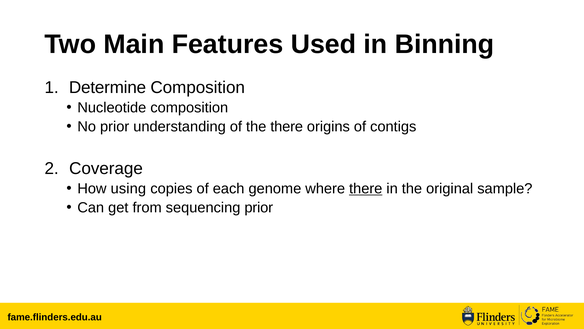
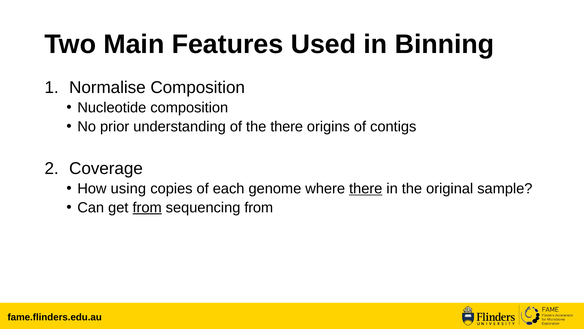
Determine: Determine -> Normalise
from at (147, 207) underline: none -> present
sequencing prior: prior -> from
